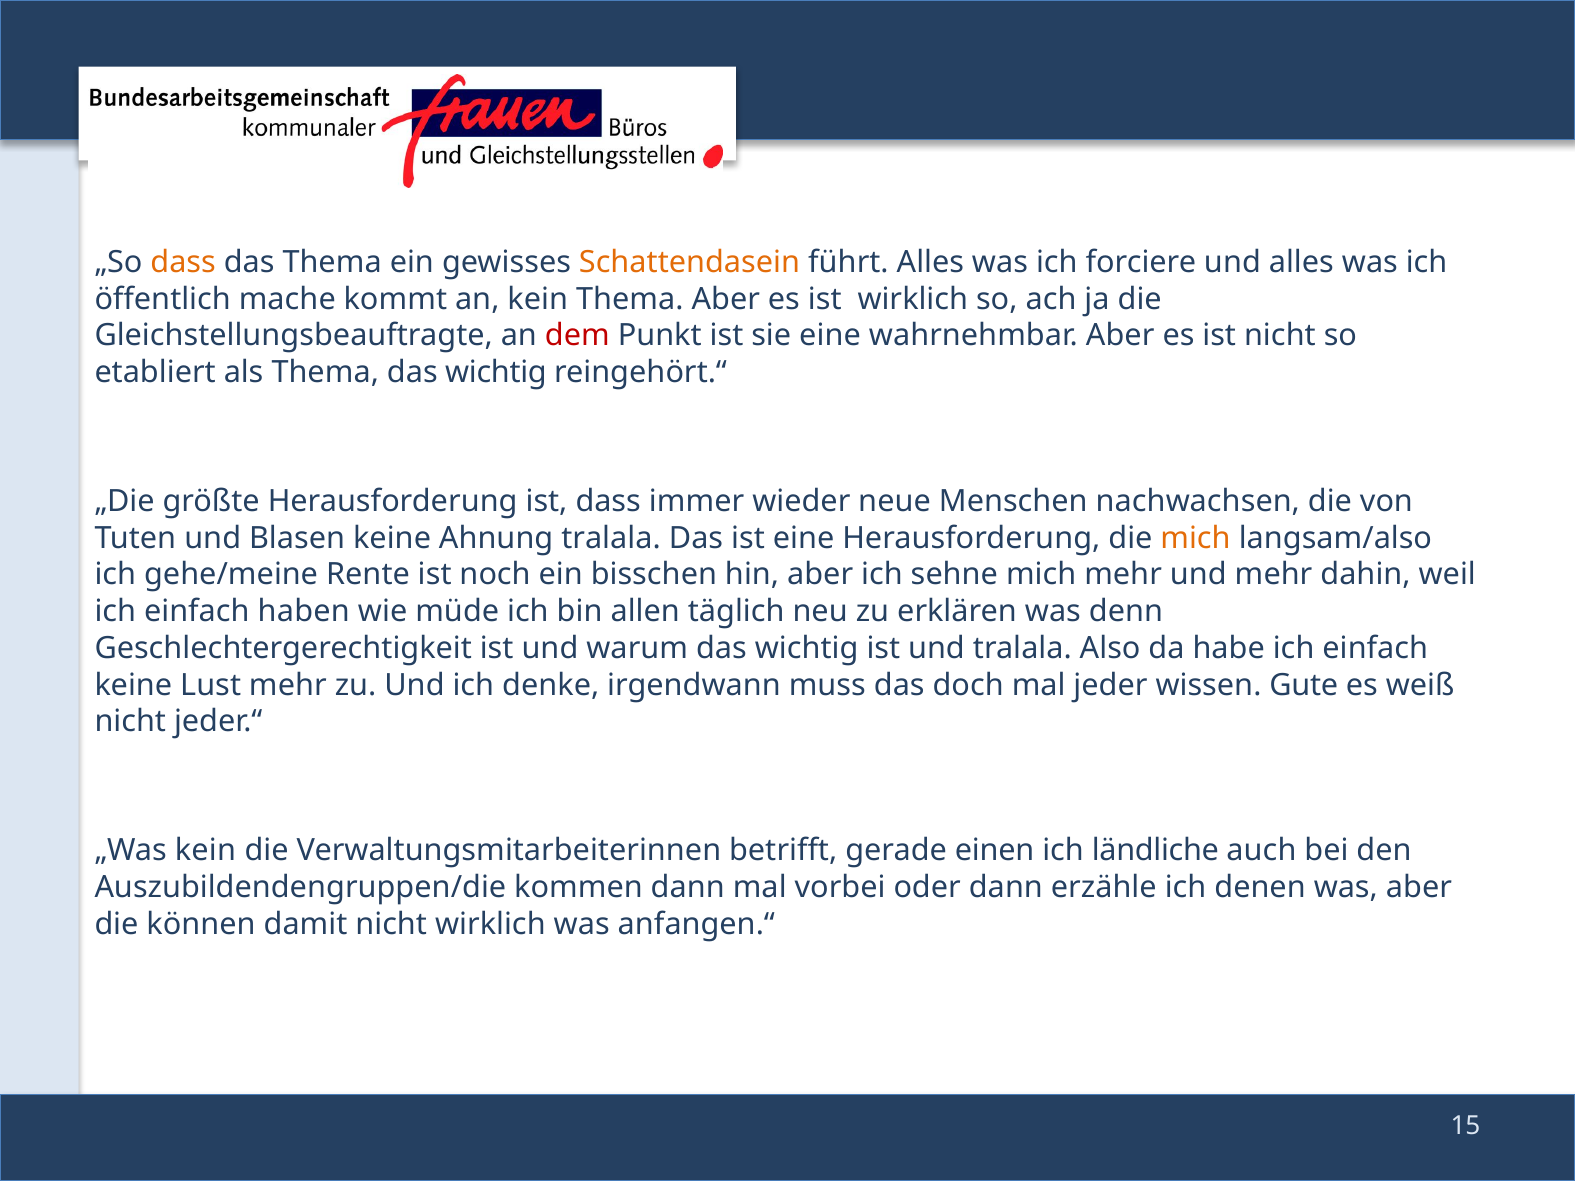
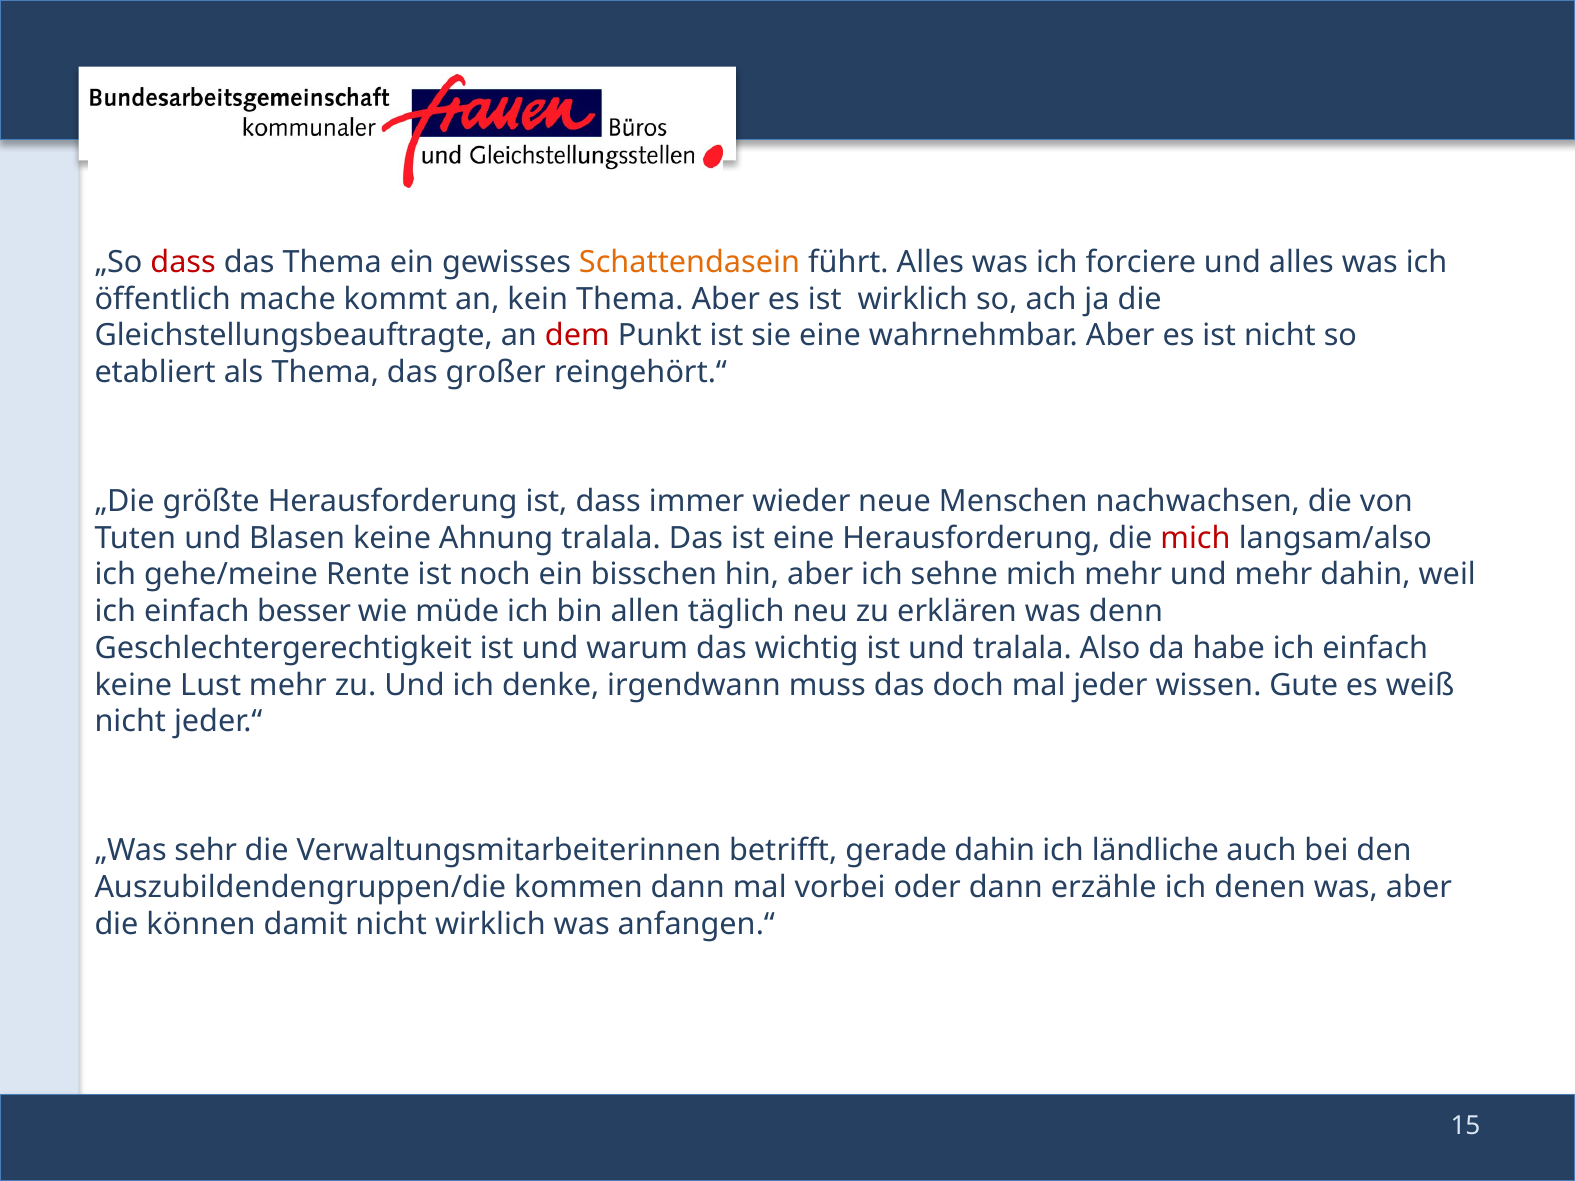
dass at (183, 262) colour: orange -> red
Thema das wichtig: wichtig -> großer
mich at (1195, 538) colour: orange -> red
haben: haben -> besser
„Was kein: kein -> sehr
gerade einen: einen -> dahin
